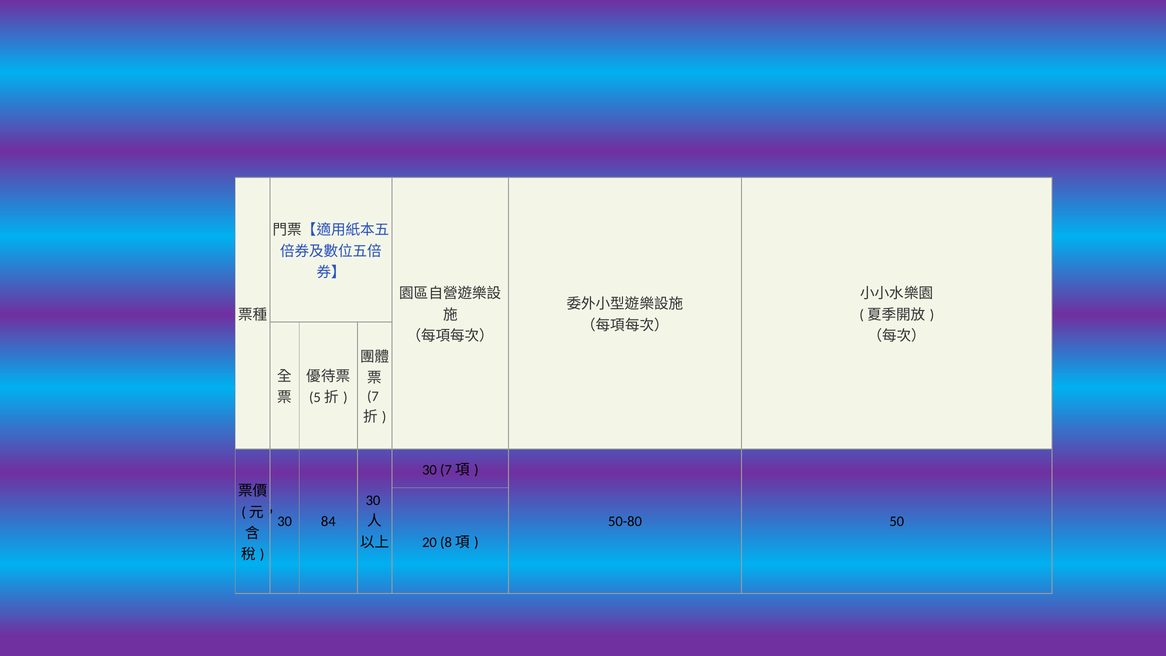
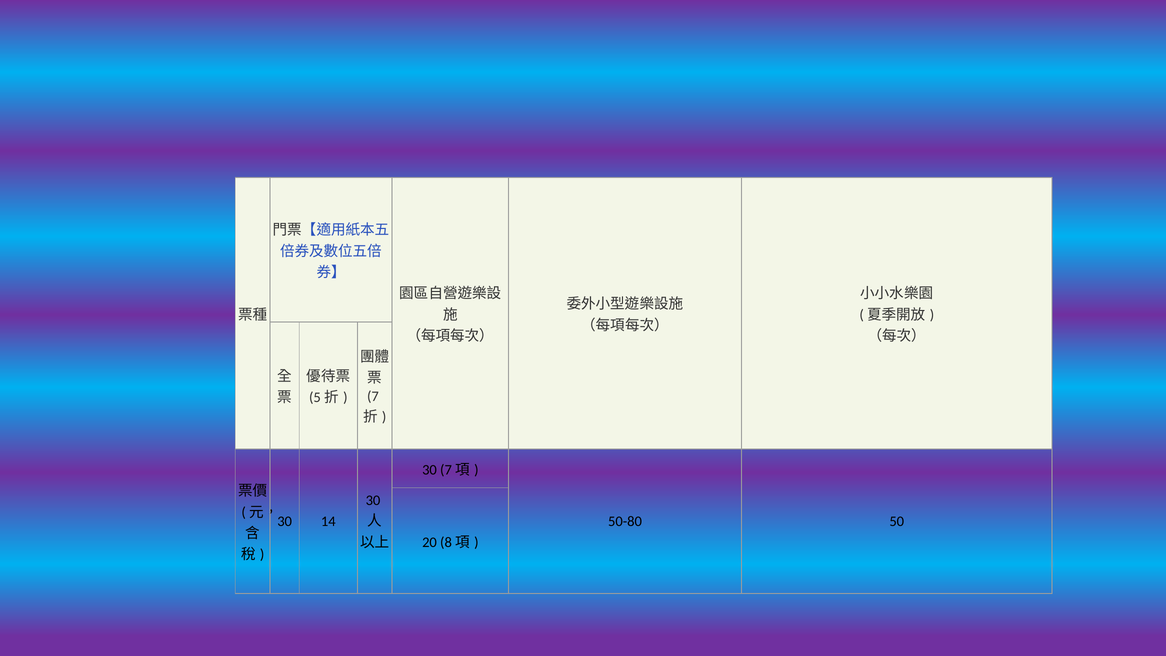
84: 84 -> 14
